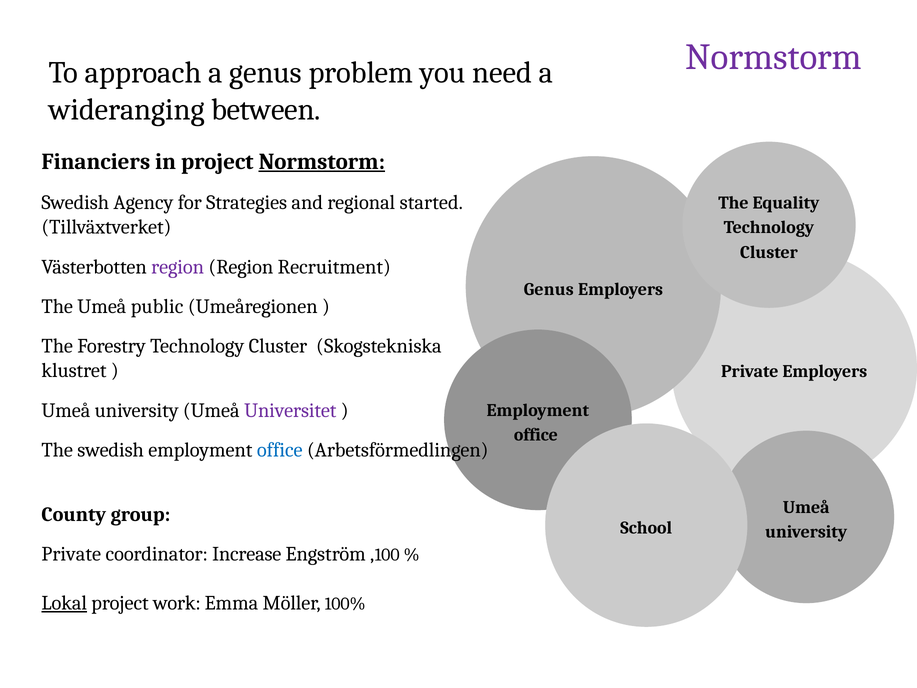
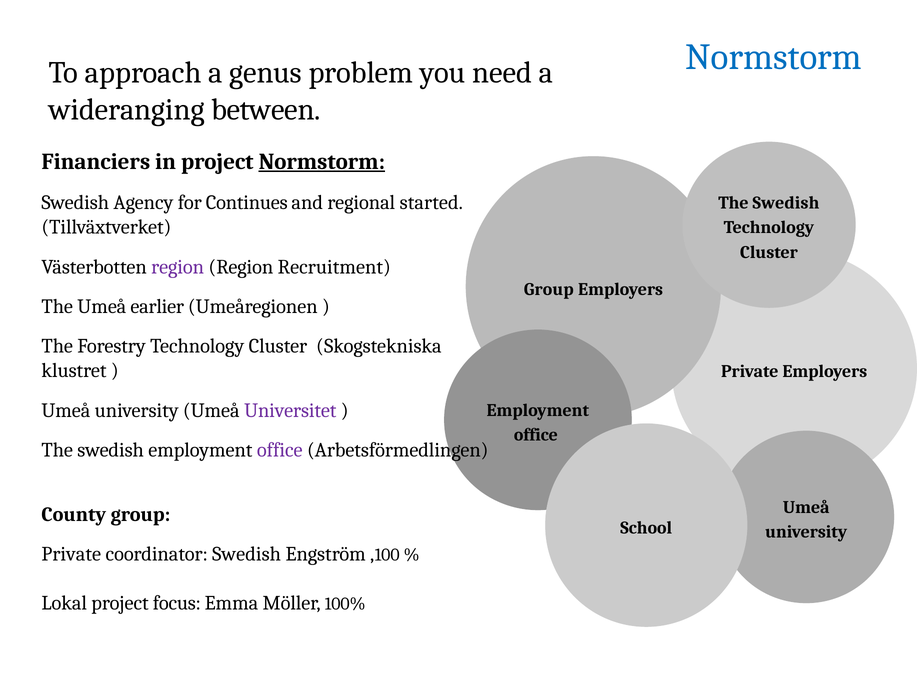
Normstorm at (774, 57) colour: purple -> blue
Strategies: Strategies -> Continues
Equality at (786, 203): Equality -> Swedish
Genus at (549, 289): Genus -> Group
public: public -> earlier
office at (280, 450) colour: blue -> purple
coordinator Increase: Increase -> Swedish
Lokal underline: present -> none
work: work -> focus
